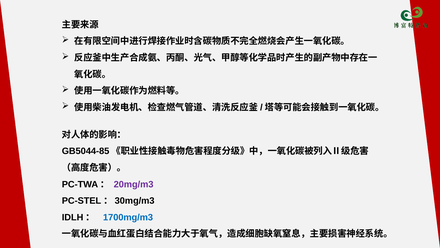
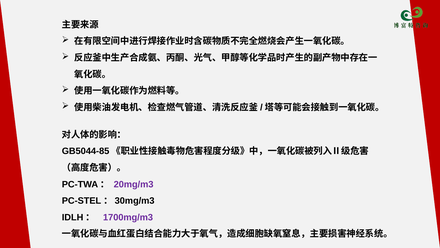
1700mg/m3 colour: blue -> purple
